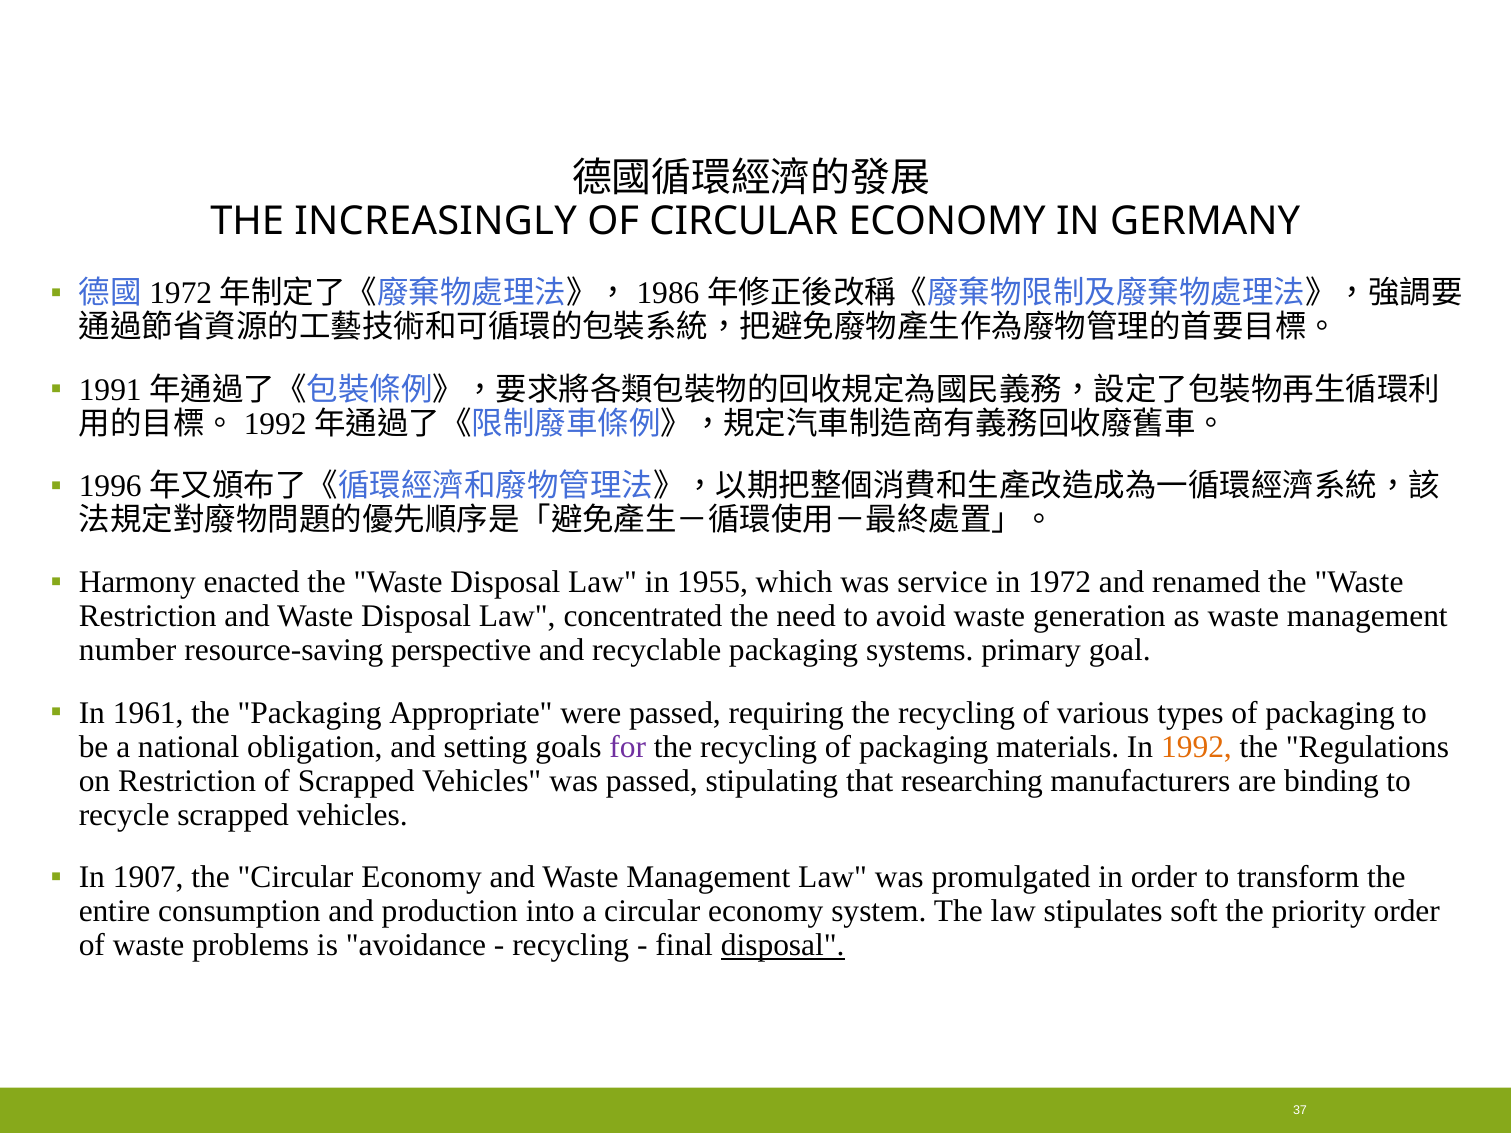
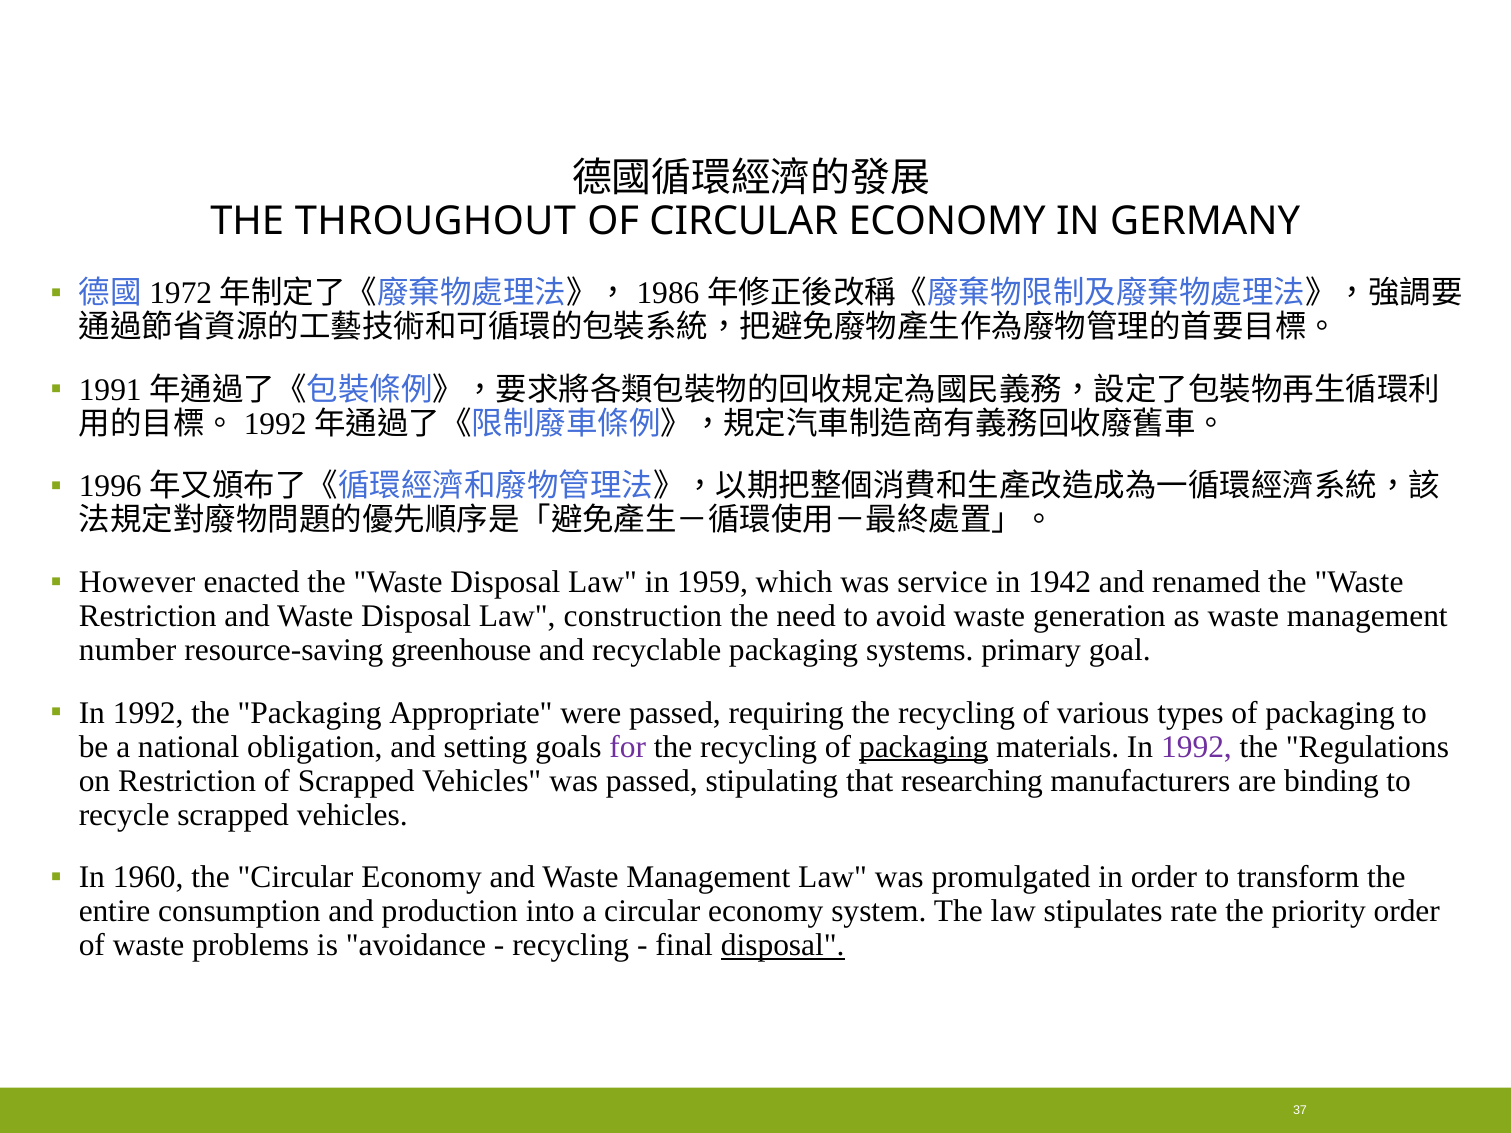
INCREASINGLY: INCREASINGLY -> THROUGHOUT
Harmony: Harmony -> However
1955: 1955 -> 1959
1972: 1972 -> 1942
concentrated: concentrated -> construction
perspective: perspective -> greenhouse
1961 at (148, 713): 1961 -> 1992
packaging at (924, 747) underline: none -> present
1992 at (1196, 747) colour: orange -> purple
1907: 1907 -> 1960
soft: soft -> rate
